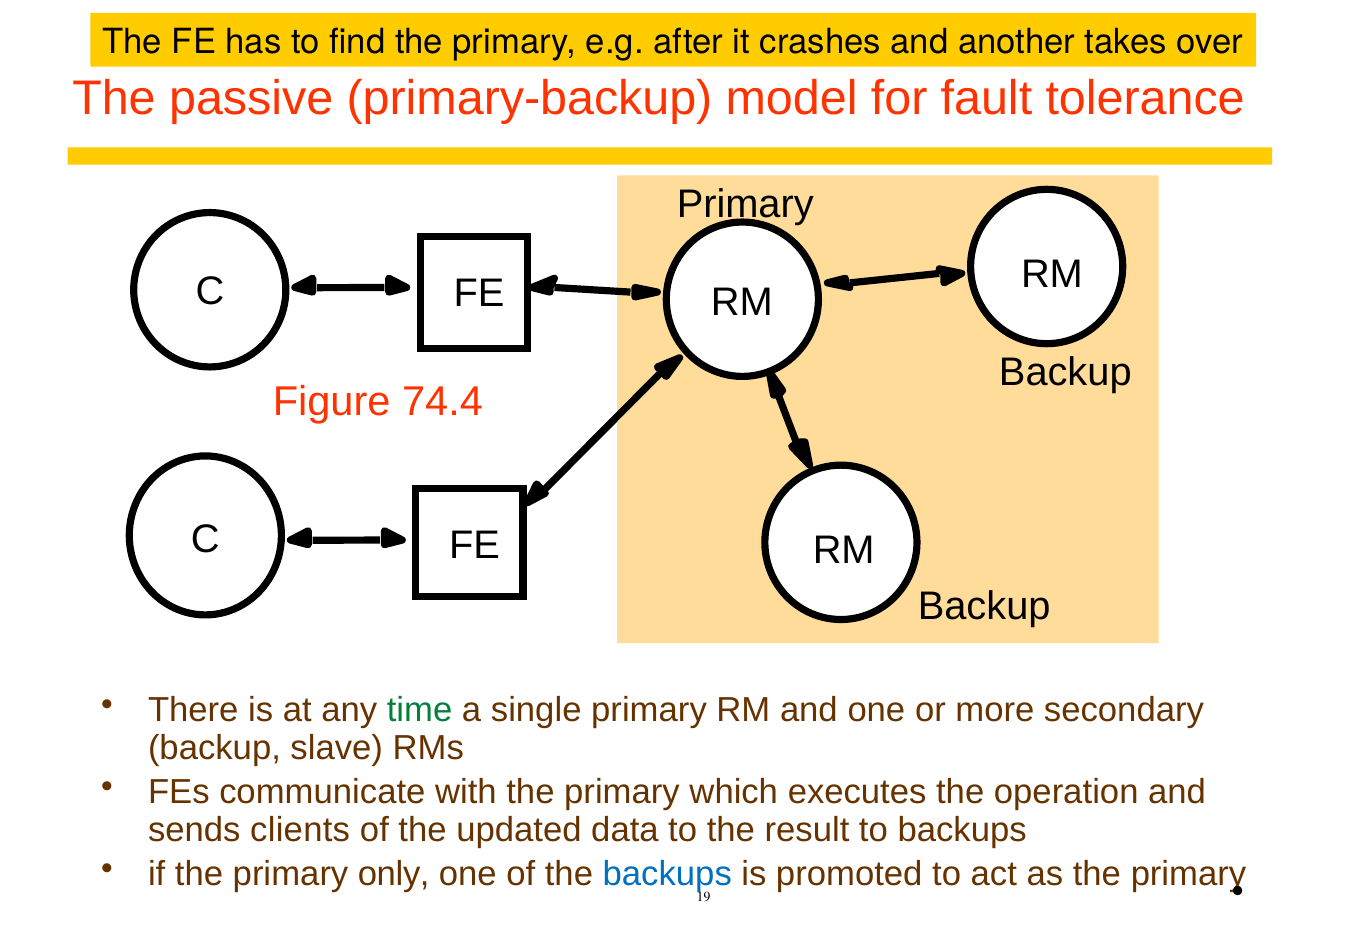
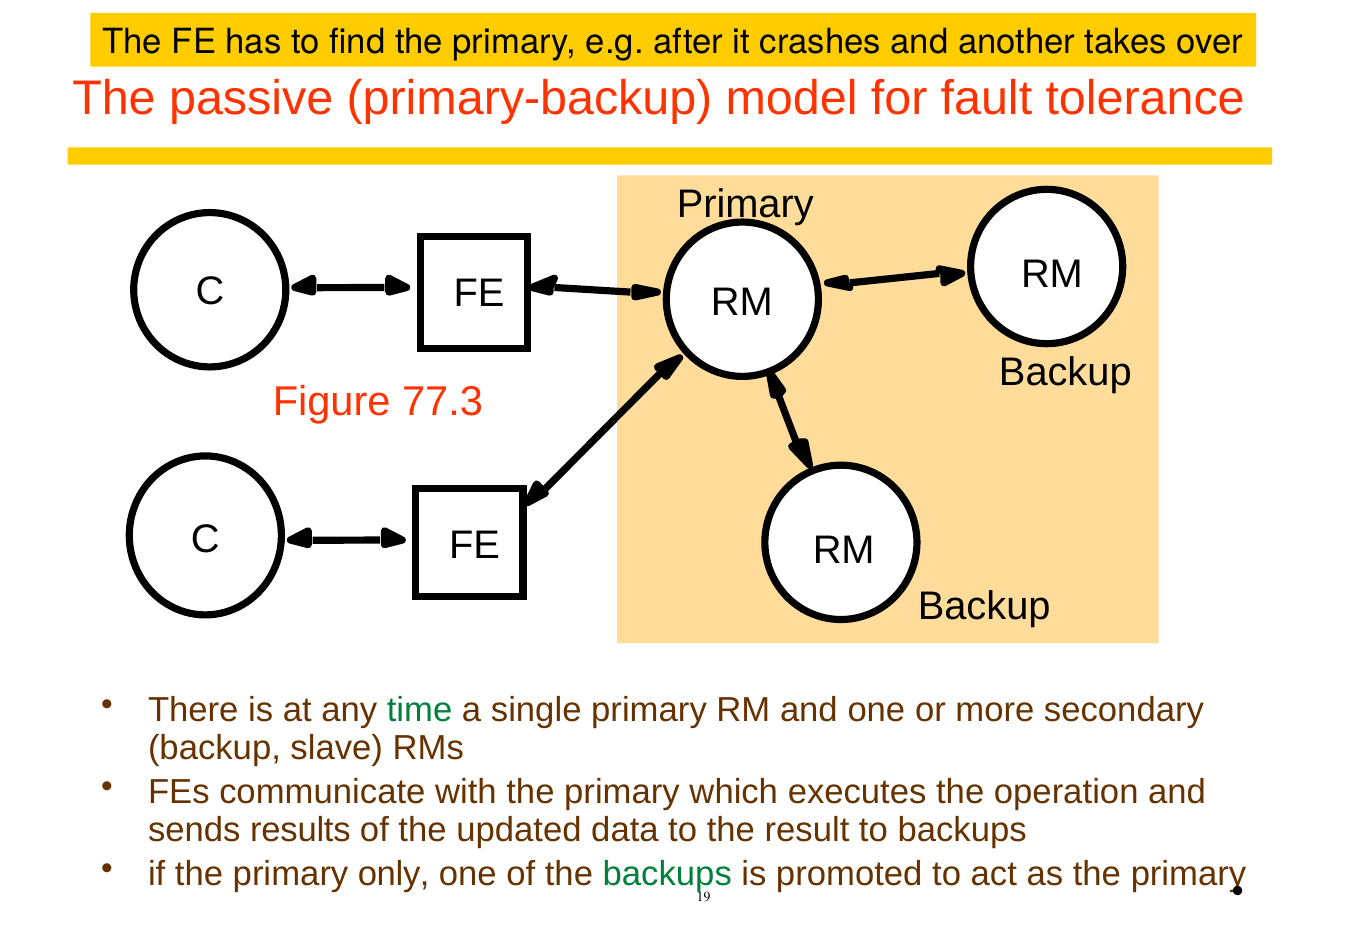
74.4: 74.4 -> 77.3
clients: clients -> results
backups at (667, 873) colour: blue -> green
